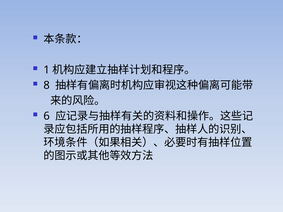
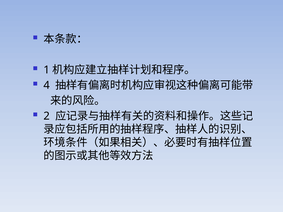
8: 8 -> 4
6: 6 -> 2
